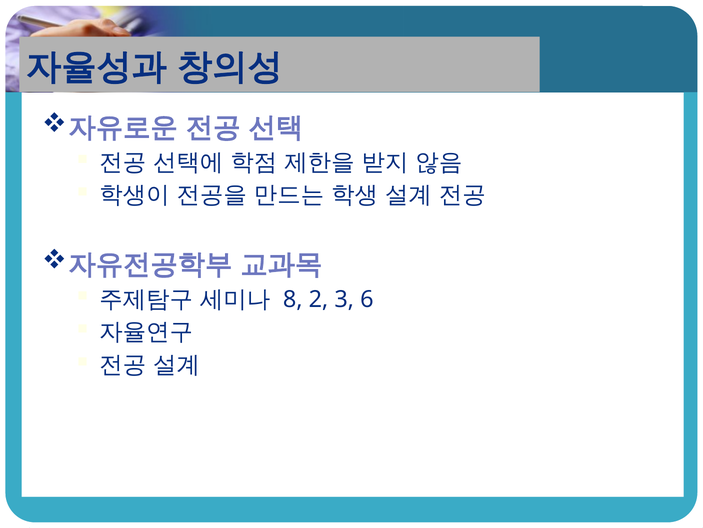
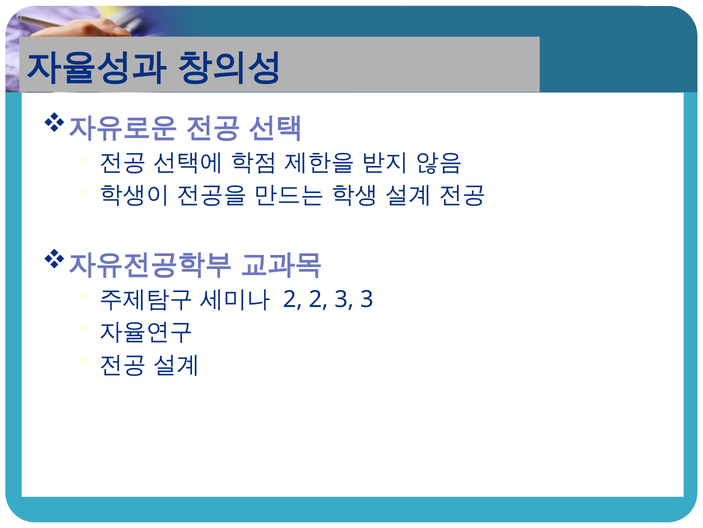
8 at (293, 299): 8 -> 2
3 6: 6 -> 3
